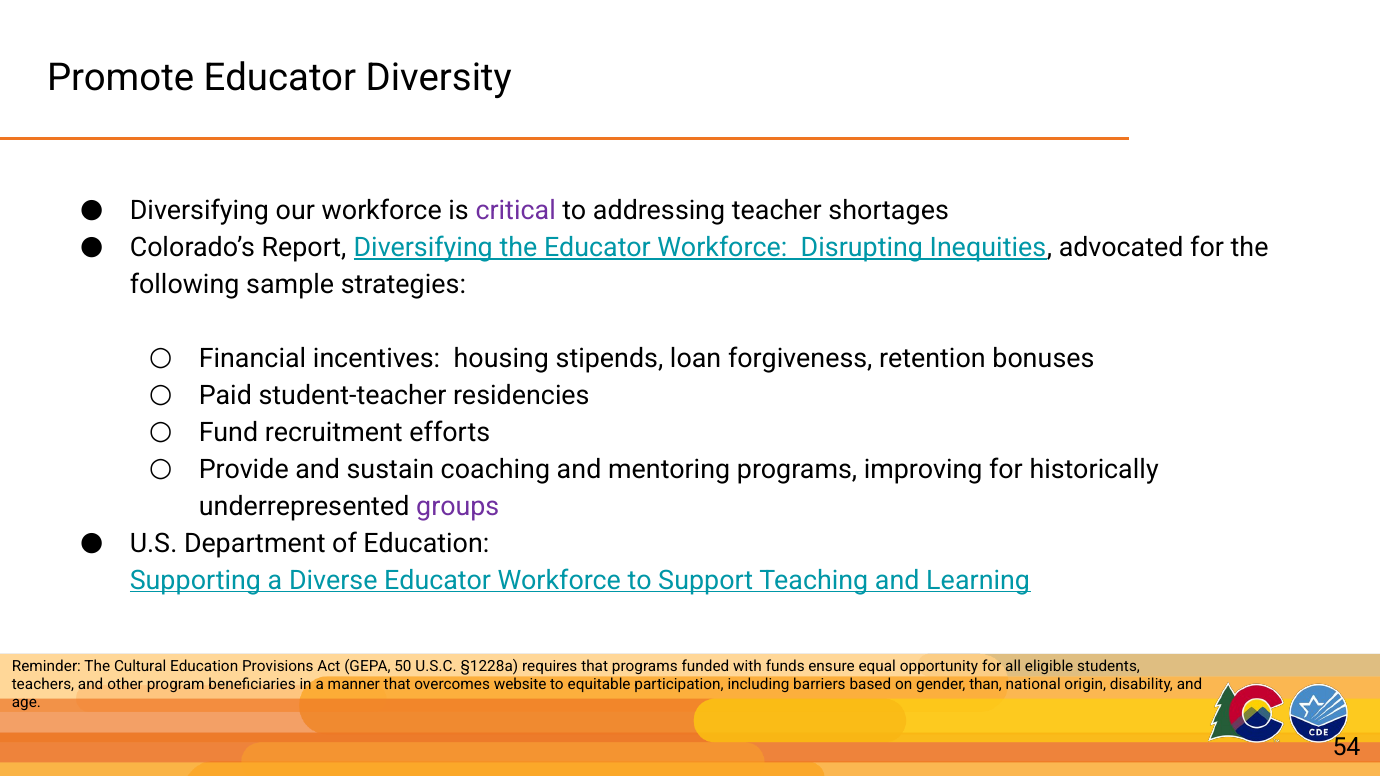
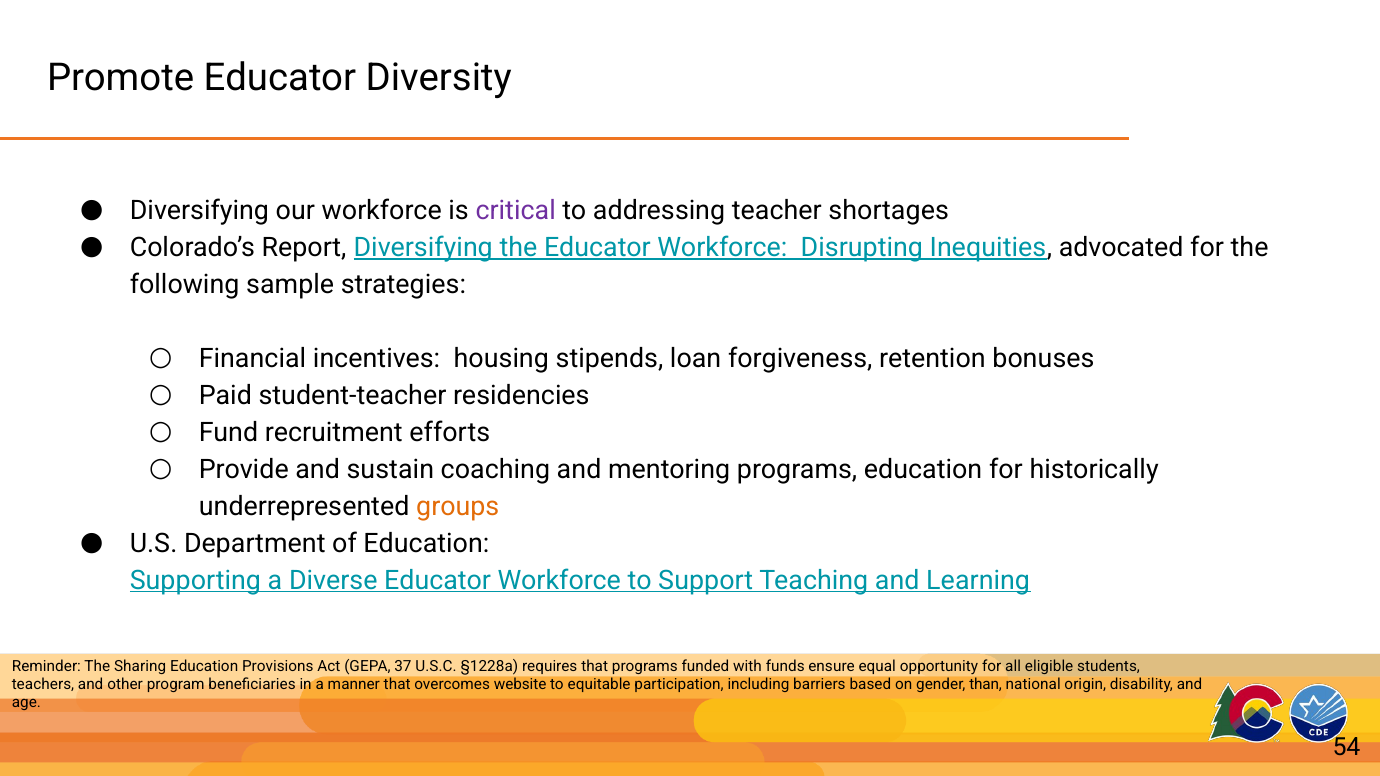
programs improving: improving -> education
groups colour: purple -> orange
Cultural: Cultural -> Sharing
50: 50 -> 37
